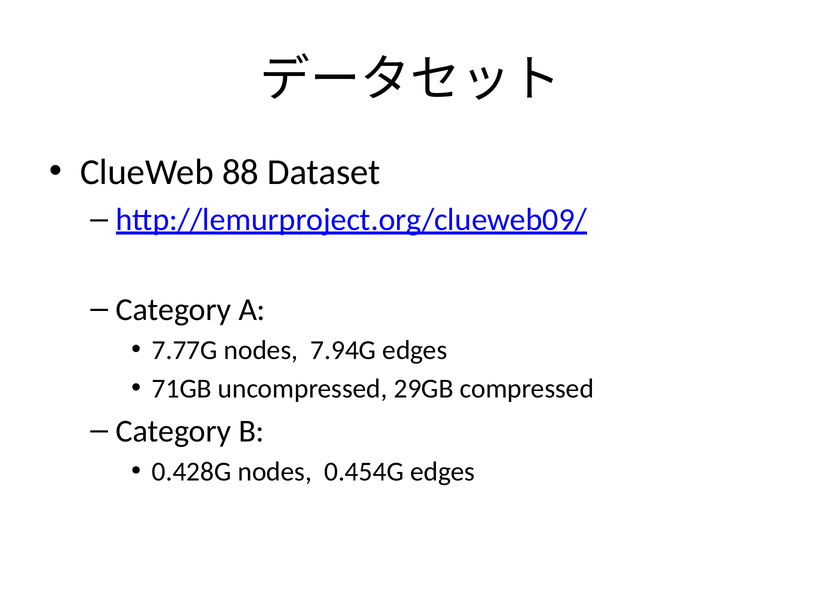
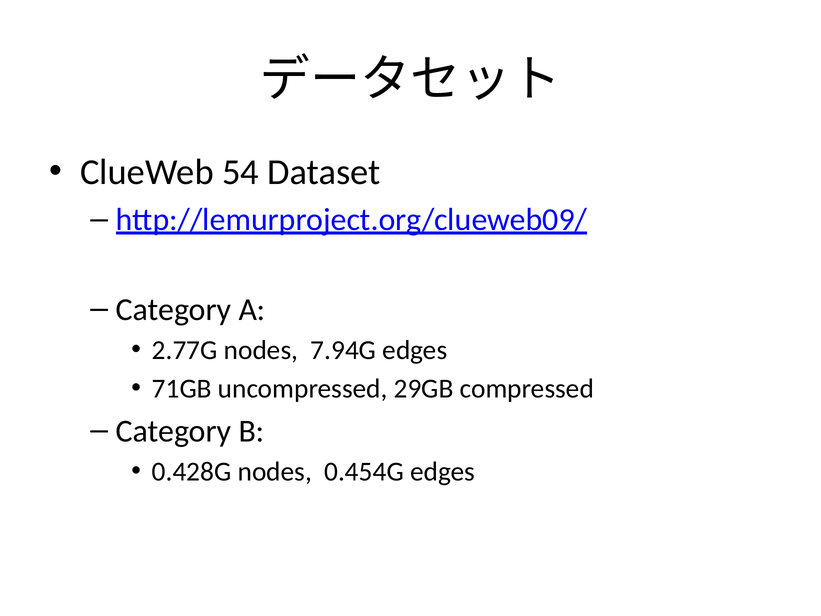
88: 88 -> 54
7.77G: 7.77G -> 2.77G
